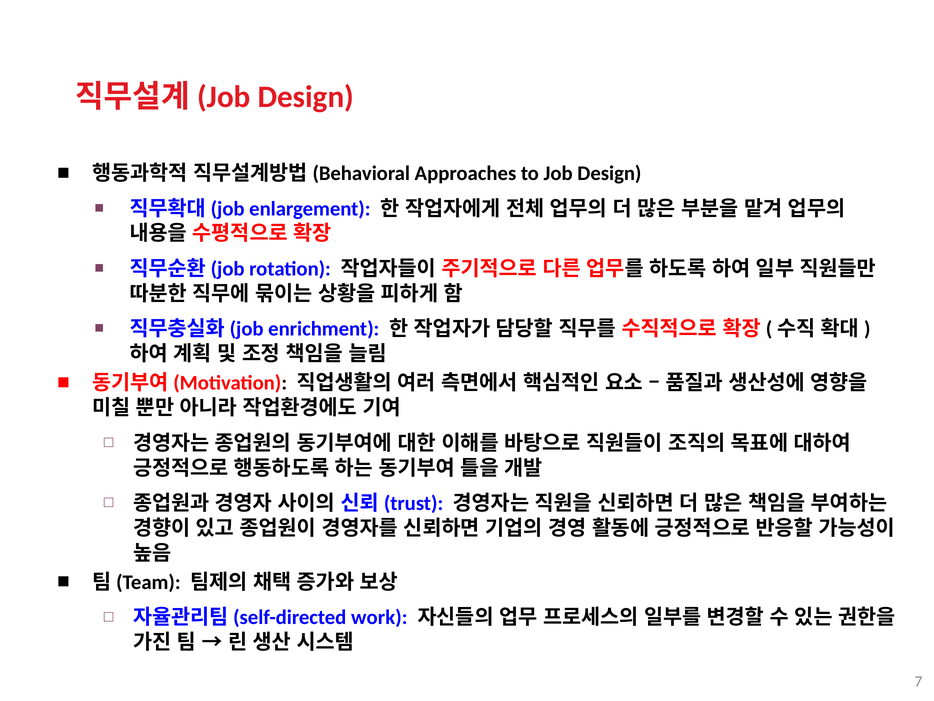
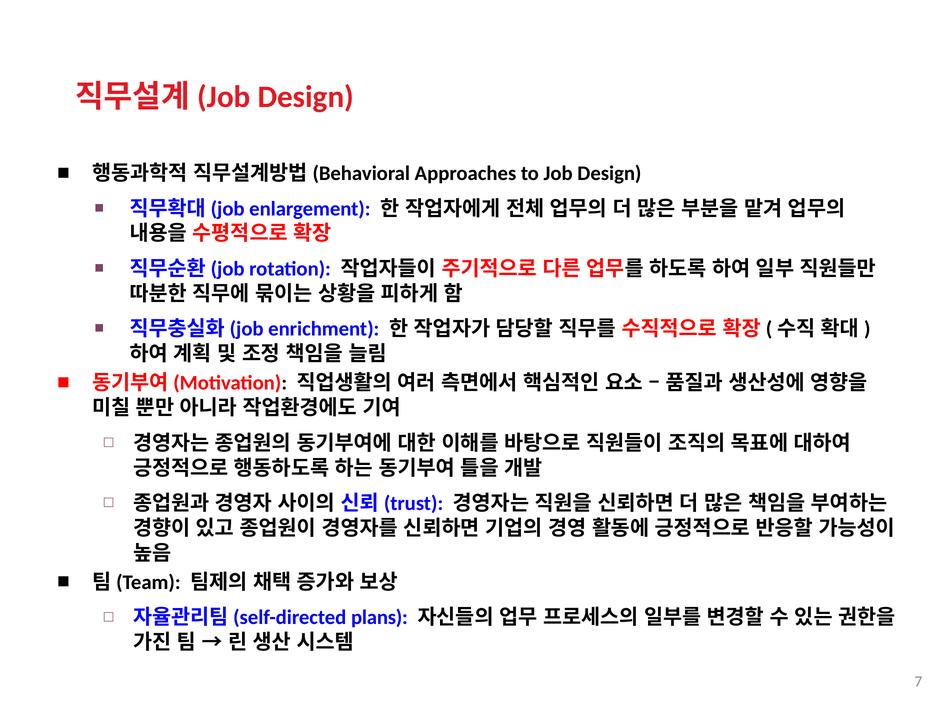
work: work -> plans
